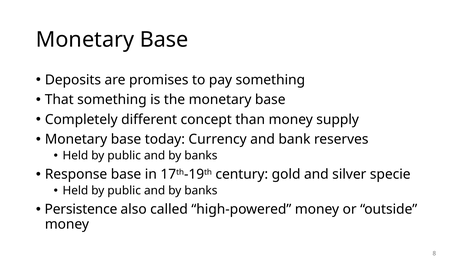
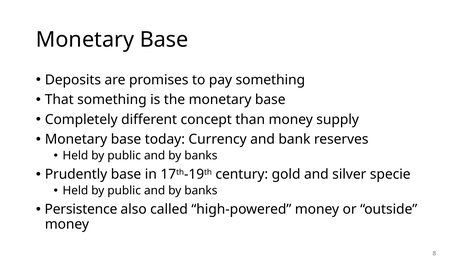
Response: Response -> Prudently
